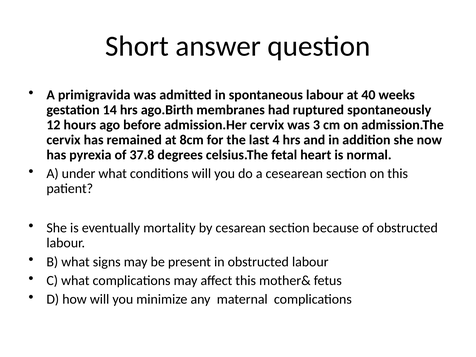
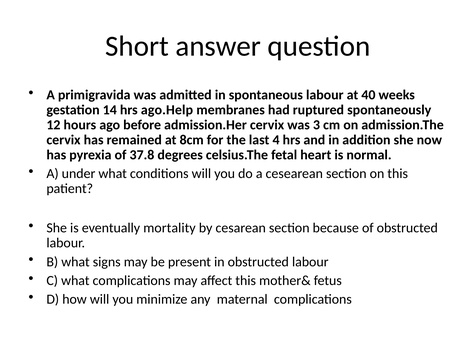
ago.Birth: ago.Birth -> ago.Help
